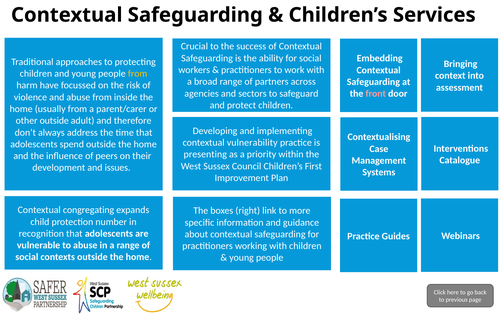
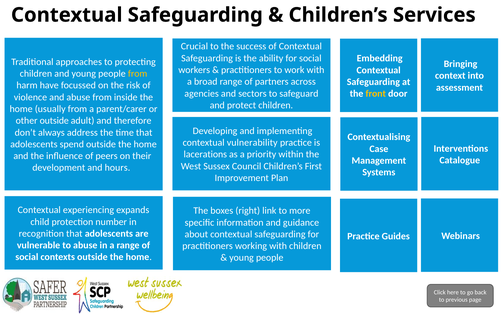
front colour: pink -> yellow
presenting: presenting -> lacerations
issues: issues -> hours
congregating: congregating -> experiencing
